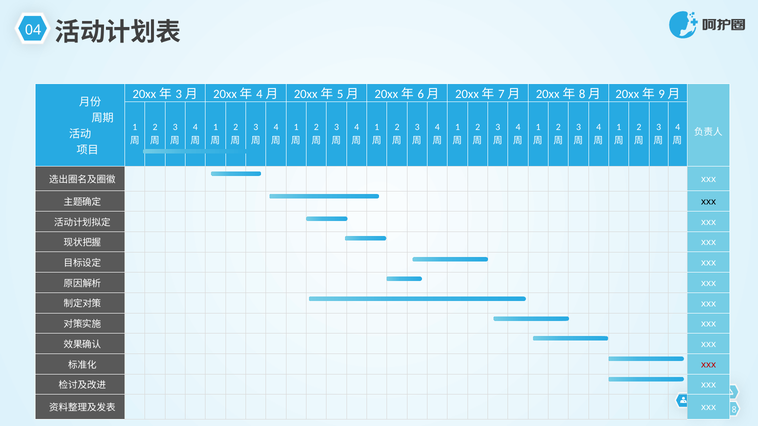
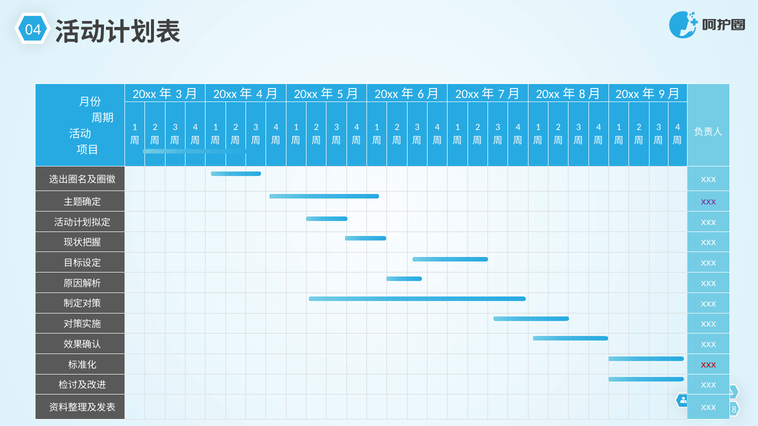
xxx at (709, 202) colour: black -> purple
